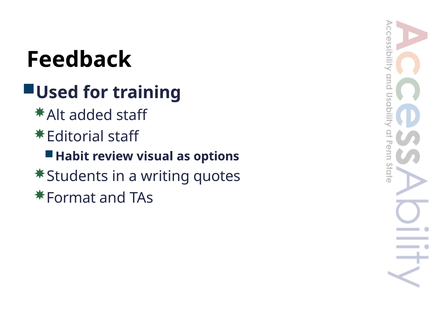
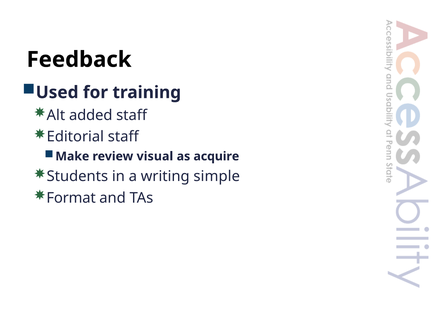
Habit: Habit -> Make
options: options -> acquire
quotes: quotes -> simple
